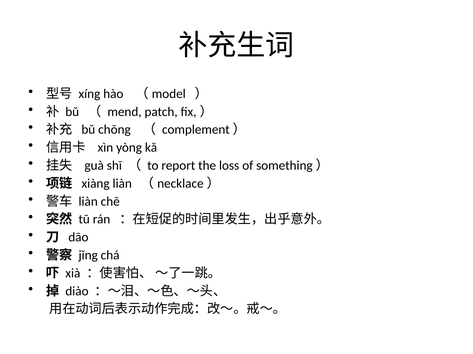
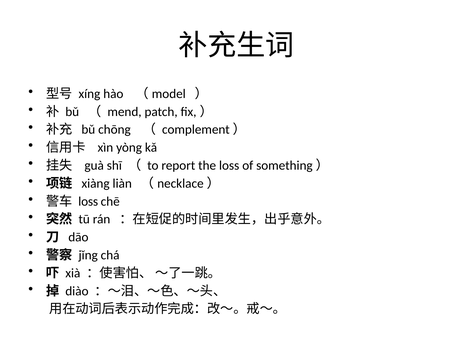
liàn at (88, 202): liàn -> loss
